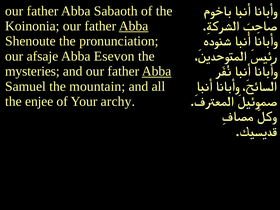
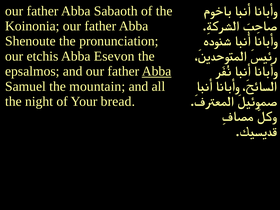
Abba at (134, 26) underline: present -> none
afsaje: afsaje -> etchis
mysteries: mysteries -> epsalmos
enjee: enjee -> night
archy: archy -> bread
